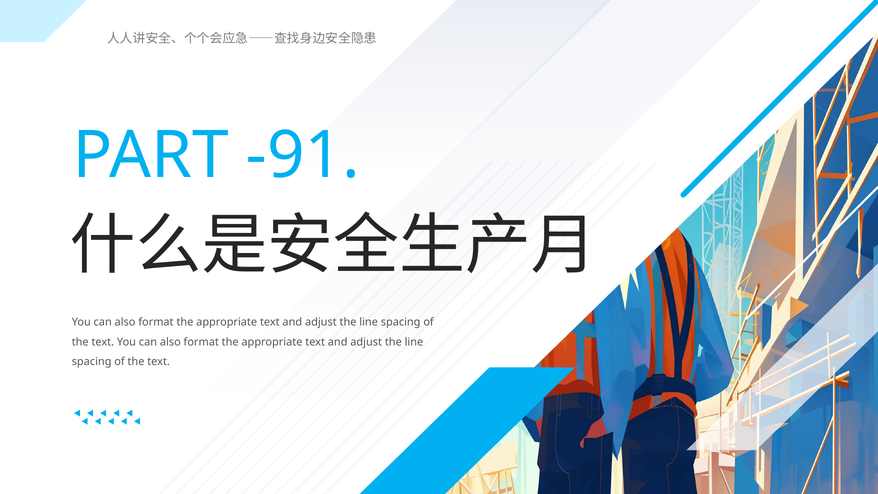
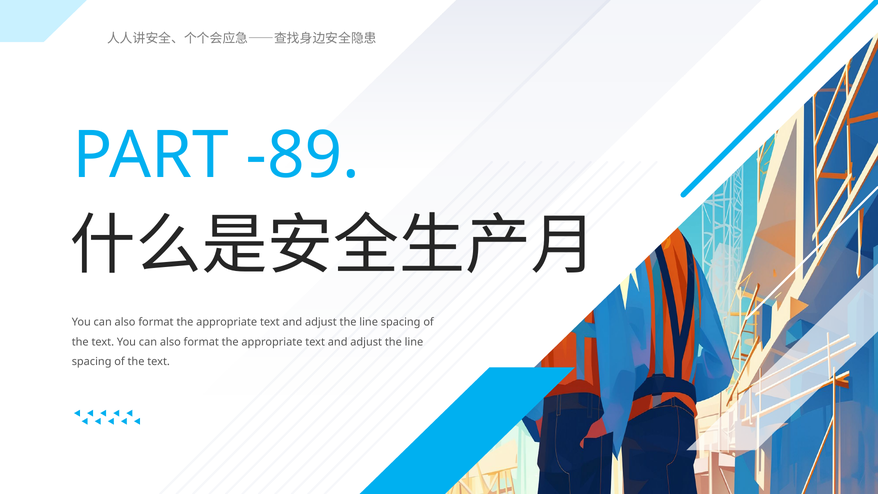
-91: -91 -> -89
